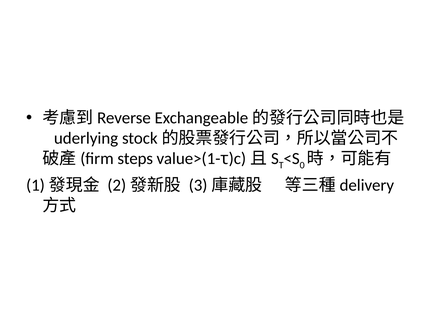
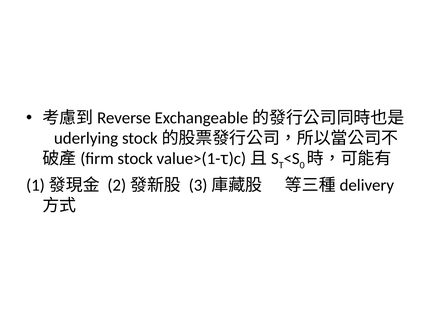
steps: steps -> stock
